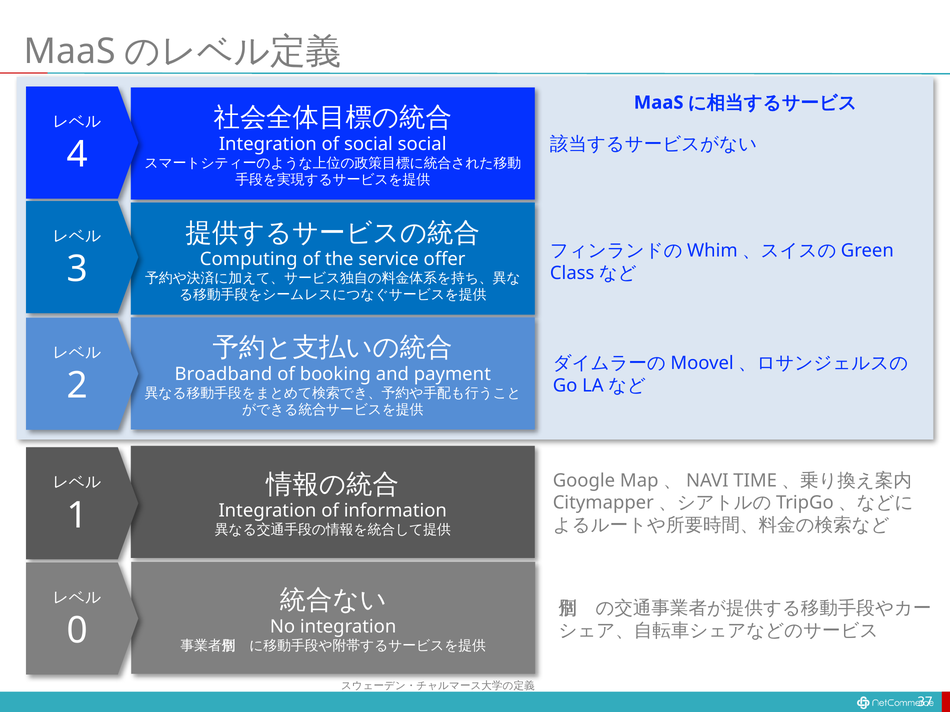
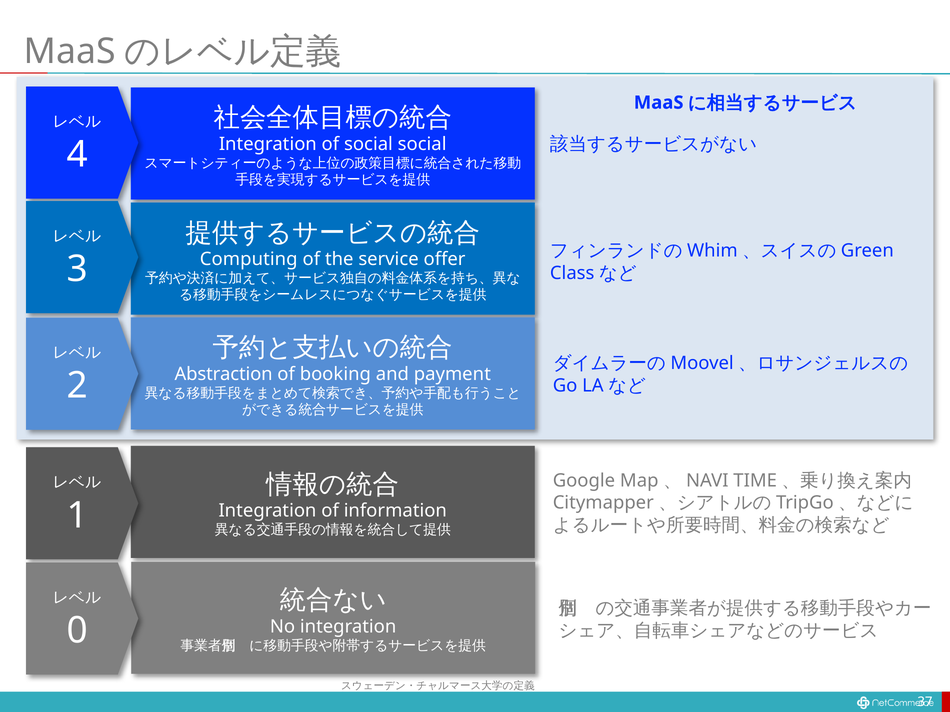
Broadband: Broadband -> Abstraction
